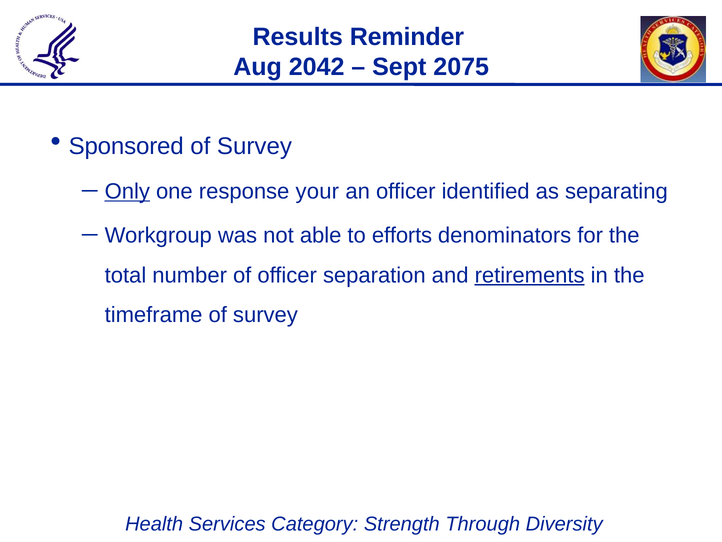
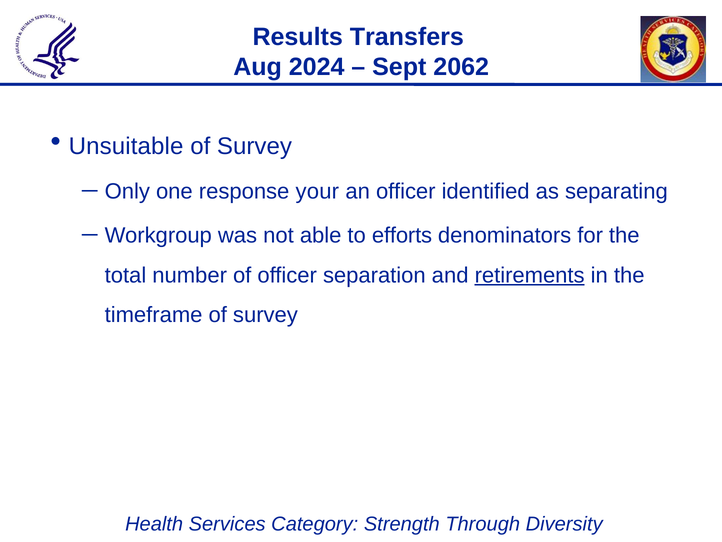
Reminder: Reminder -> Transfers
2042: 2042 -> 2024
2075: 2075 -> 2062
Sponsored: Sponsored -> Unsuitable
Only underline: present -> none
